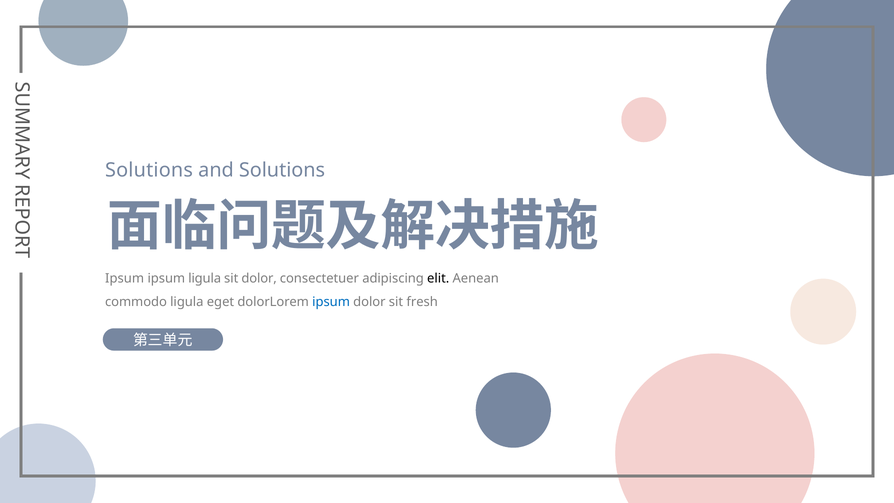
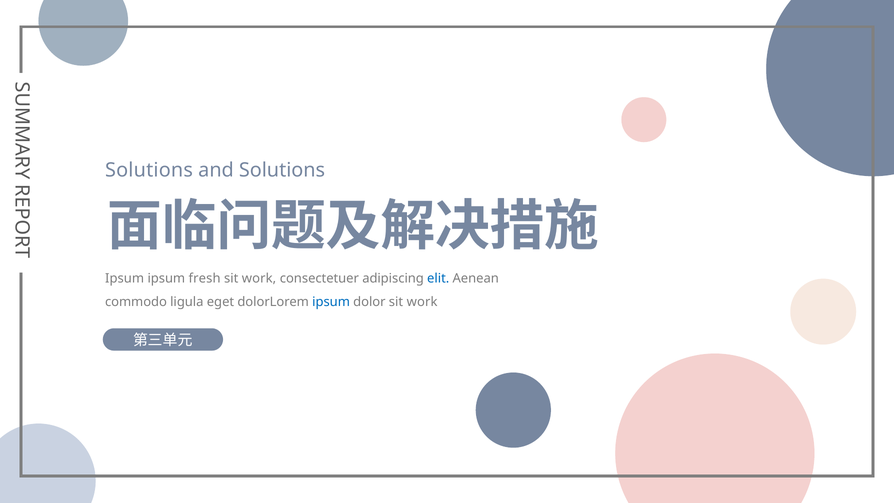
ipsum ligula: ligula -> fresh
dolor at (259, 279): dolor -> work
elit colour: black -> blue
dolor sit fresh: fresh -> work
